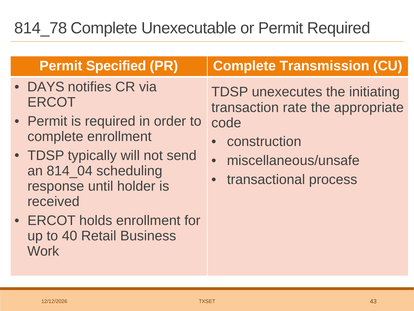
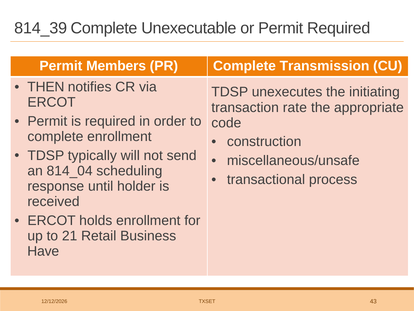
814_78: 814_78 -> 814_39
Specified: Specified -> Members
DAYS: DAYS -> THEN
40: 40 -> 21
Work: Work -> Have
